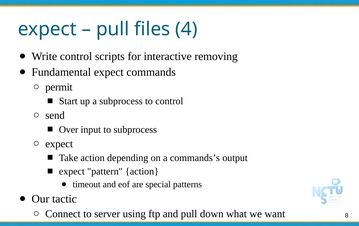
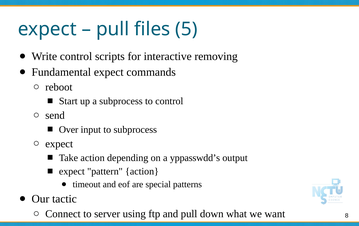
4: 4 -> 5
permit: permit -> reboot
commands’s: commands’s -> yppasswdd’s
